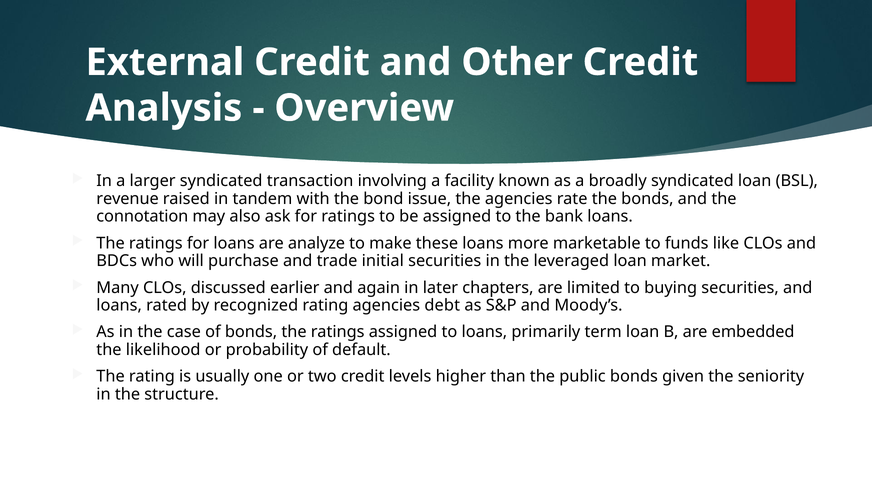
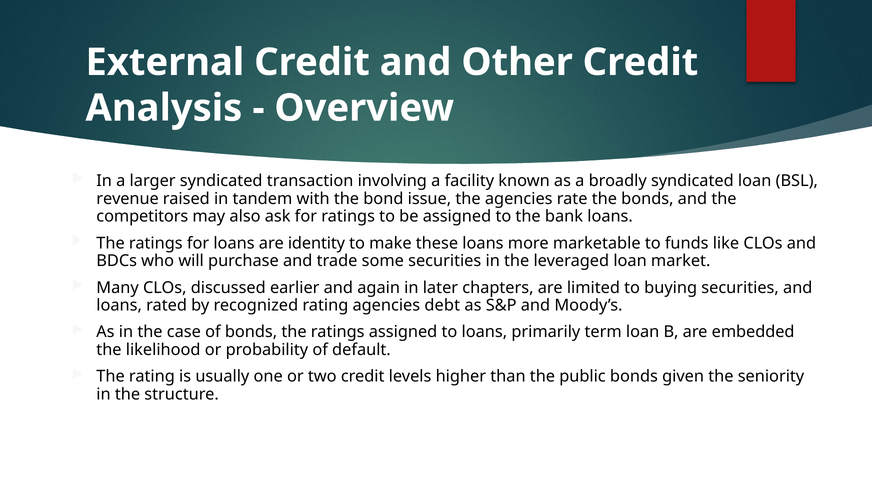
connotation: connotation -> competitors
analyze: analyze -> identity
initial: initial -> some
